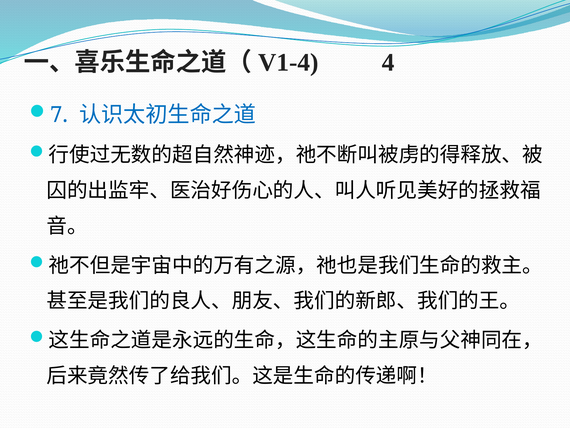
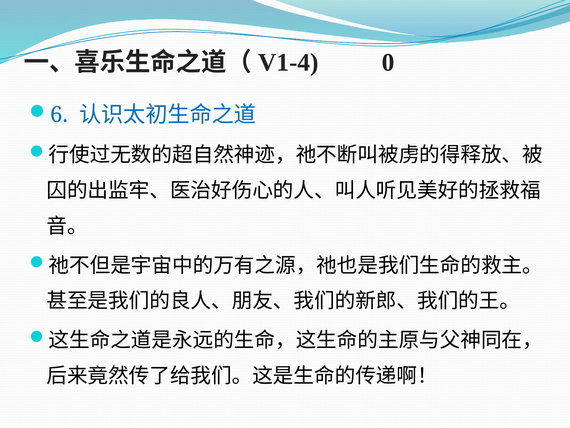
4: 4 -> 0
7: 7 -> 6
